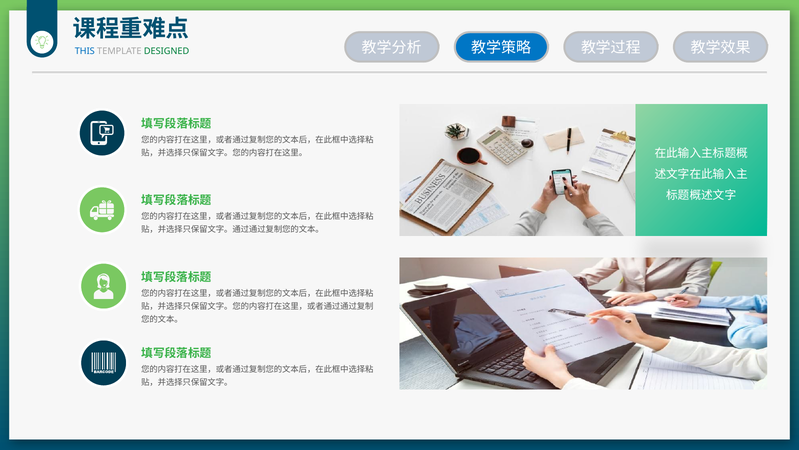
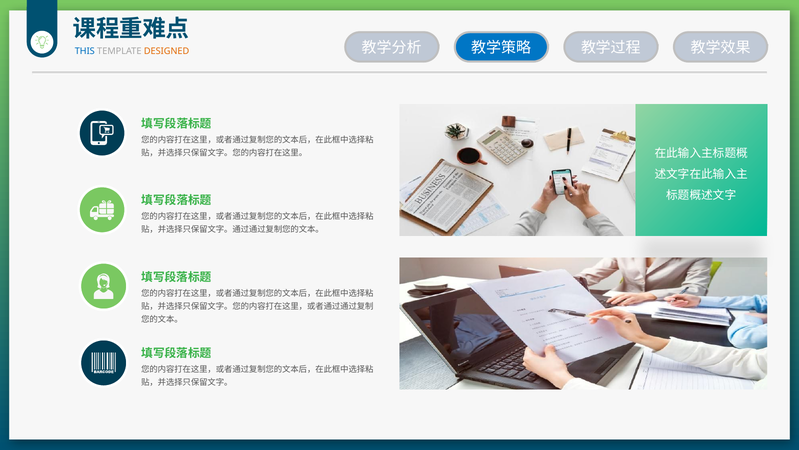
DESIGNED colour: green -> orange
